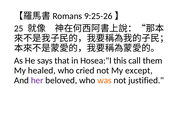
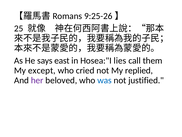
that: that -> east
this: this -> lies
healed: healed -> except
except: except -> replied
was colour: orange -> blue
